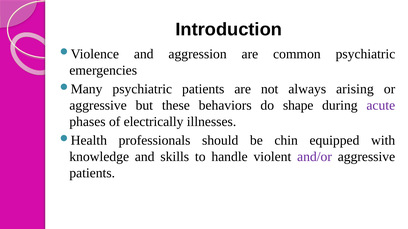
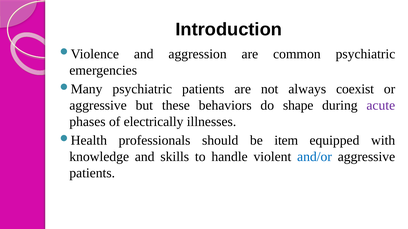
arising: arising -> coexist
chin: chin -> item
and/or colour: purple -> blue
